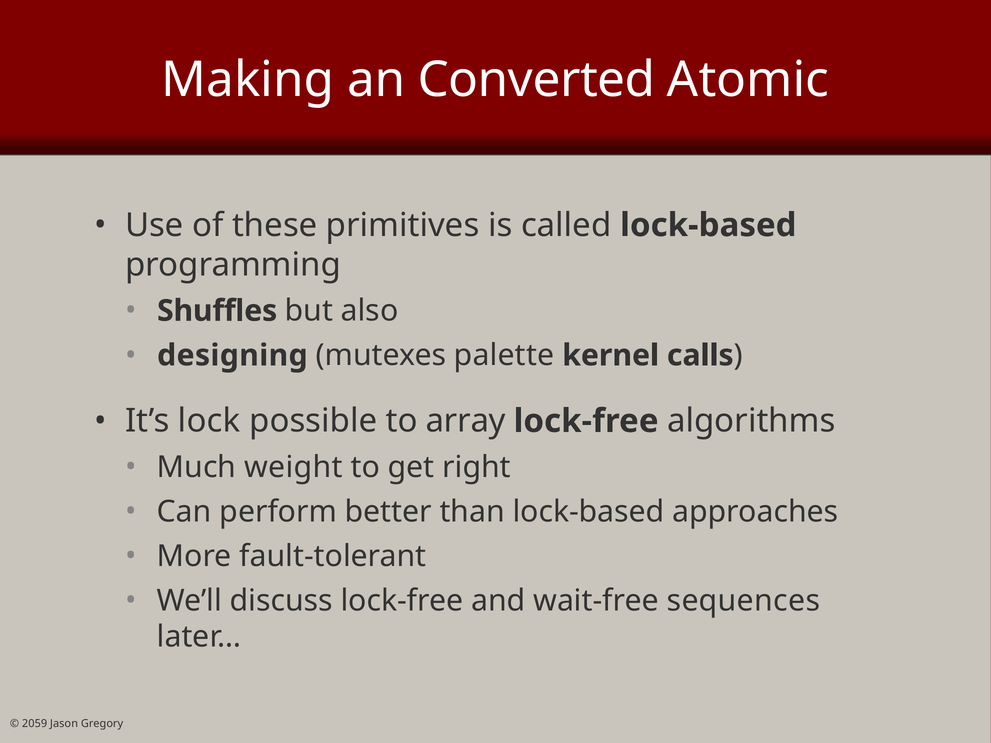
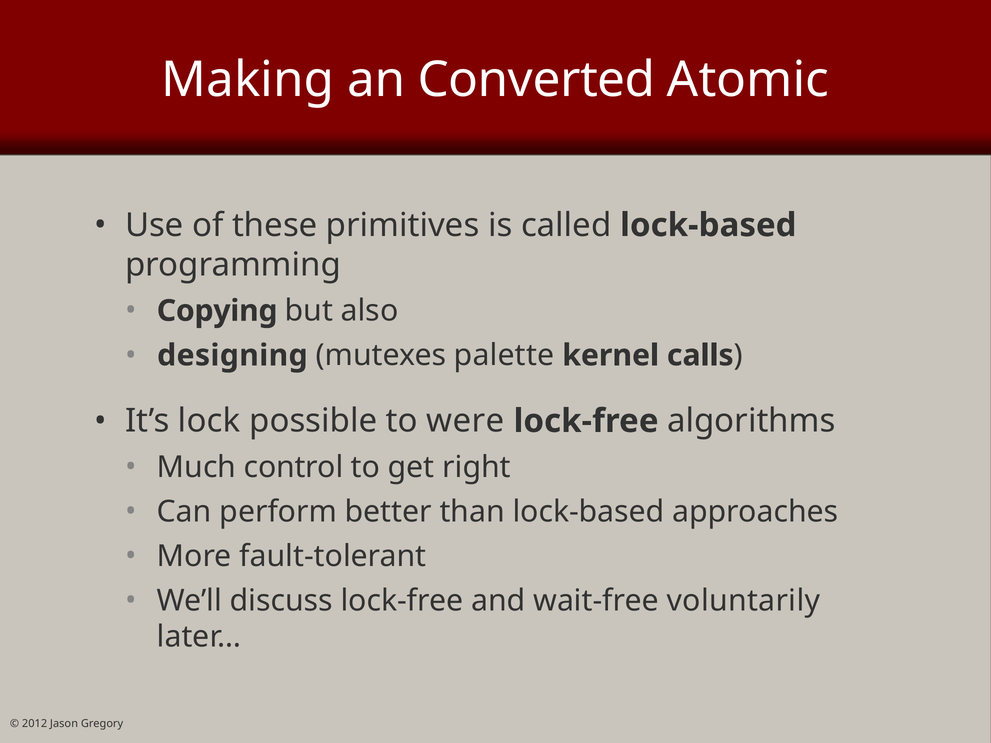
Shuffles: Shuffles -> Copying
array: array -> were
weight: weight -> control
sequences: sequences -> voluntarily
2059: 2059 -> 2012
